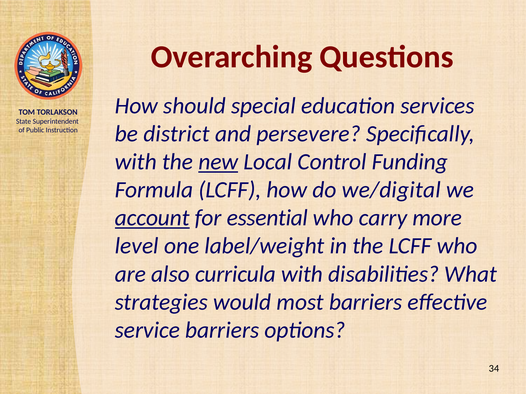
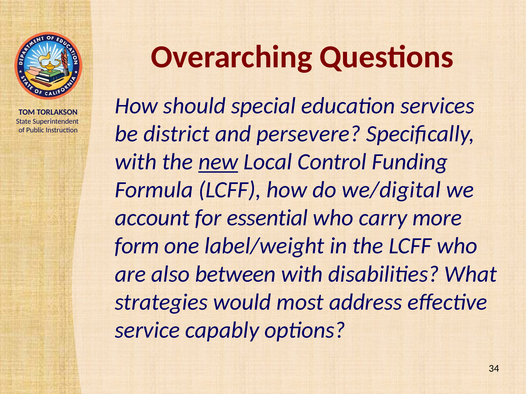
account underline: present -> none
level: level -> form
curricula: curricula -> between
most barriers: barriers -> address
service barriers: barriers -> capably
